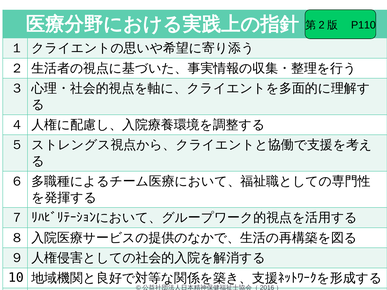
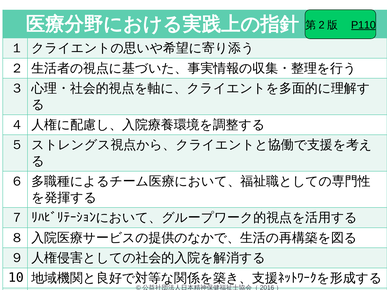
P110 underline: none -> present
